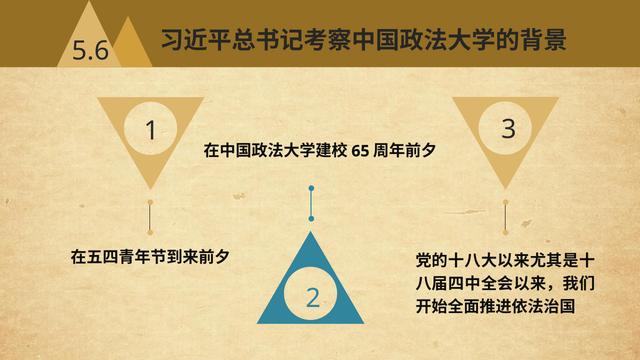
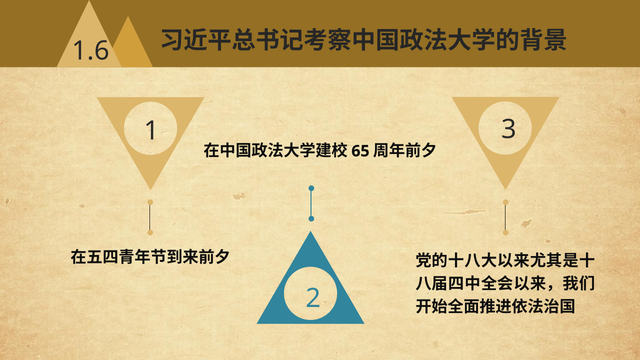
5.6: 5.6 -> 1.6
